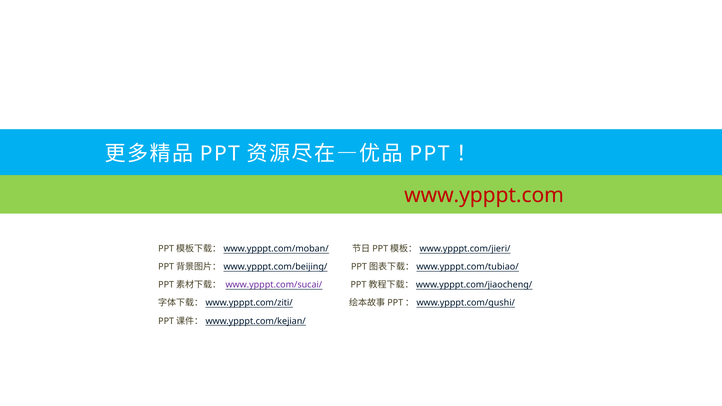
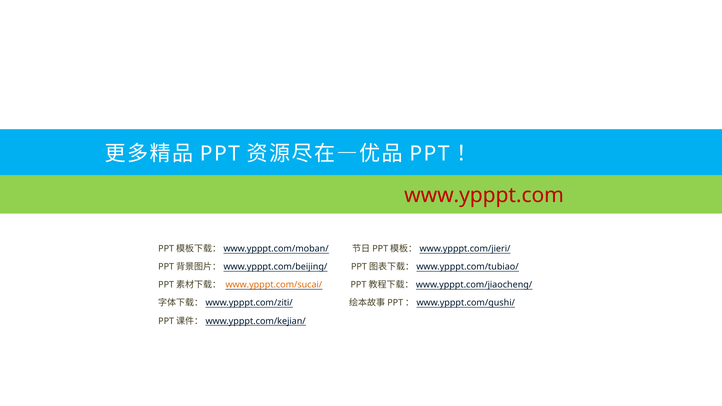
www.ypppt.com/sucai/ colour: purple -> orange
